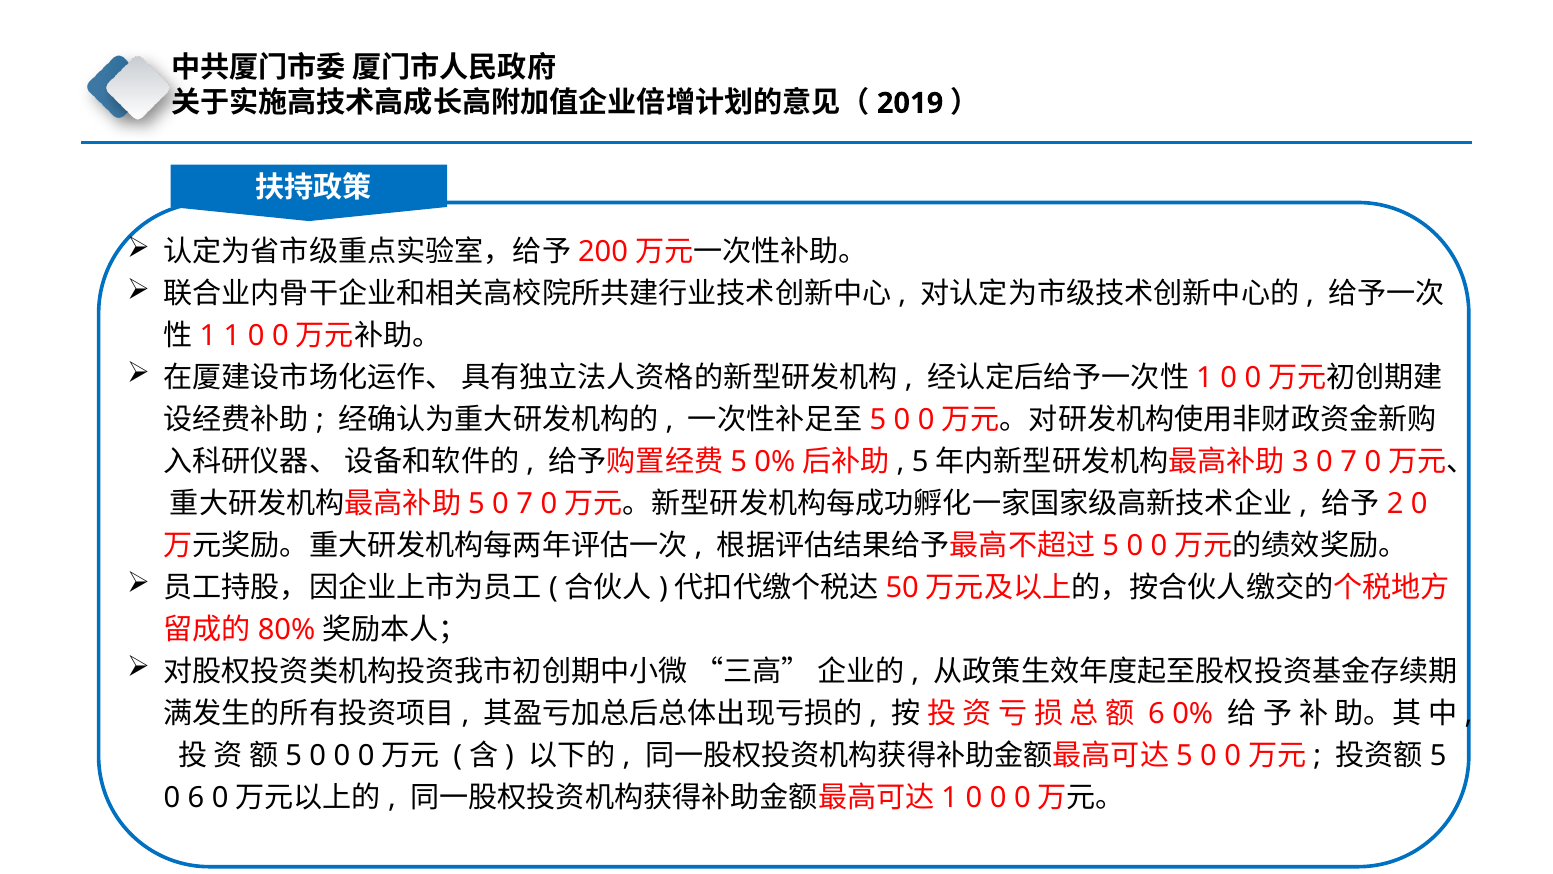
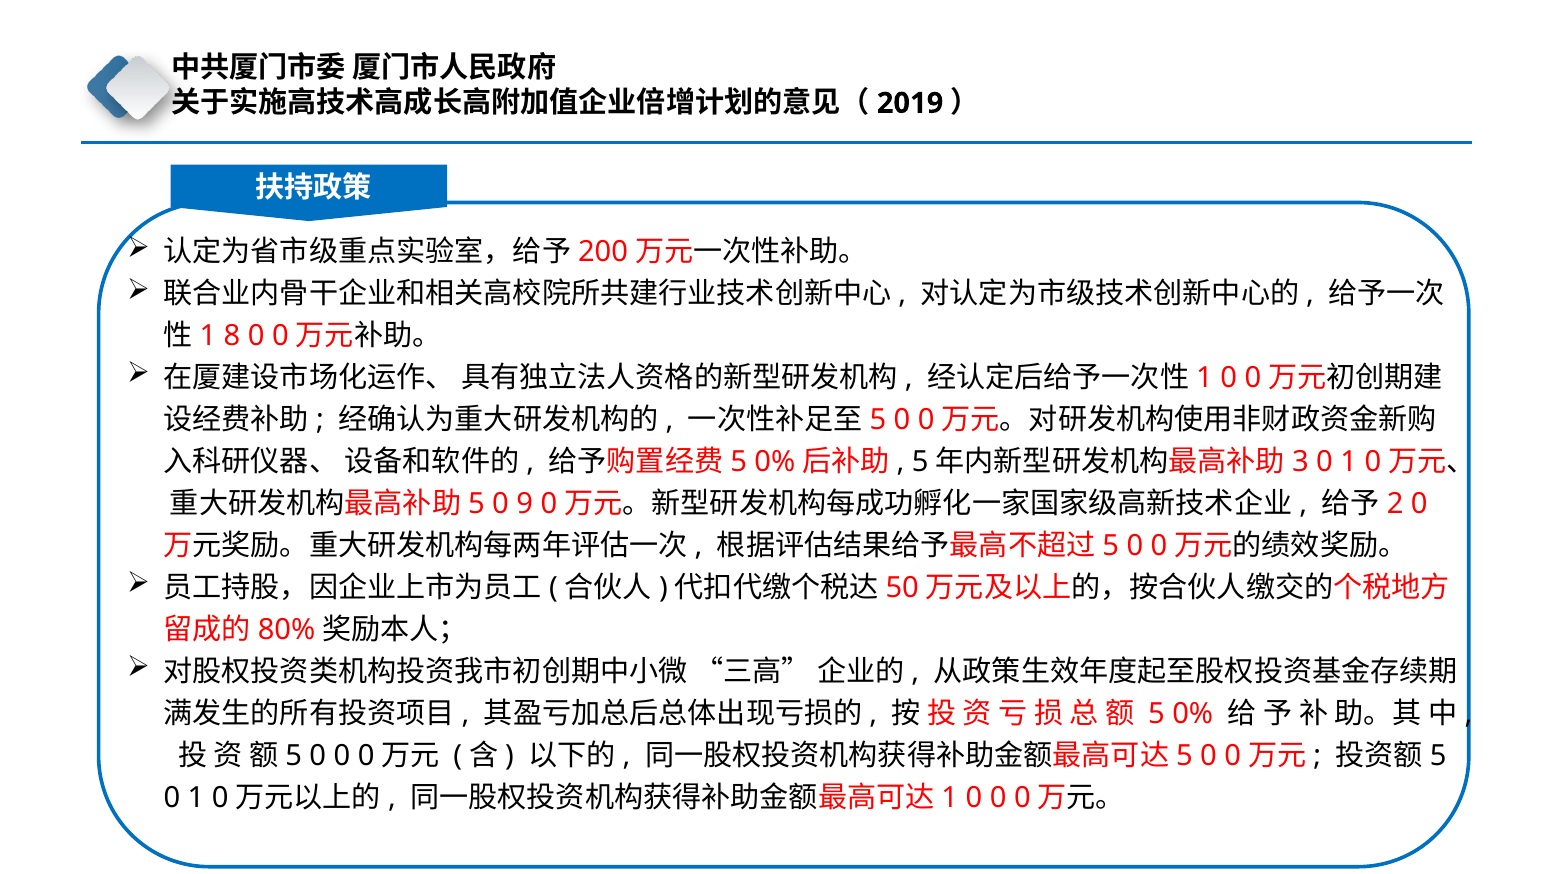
1: 1 -> 8
7 at (1349, 462): 7 -> 1
7 at (525, 504): 7 -> 9
6 at (1157, 713): 6 -> 5
6 at (196, 797): 6 -> 1
